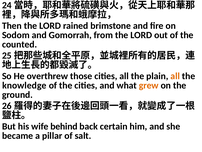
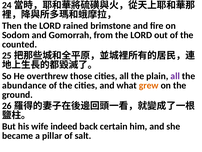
all at (175, 76) colour: orange -> purple
knowledge: knowledge -> abundance
behind: behind -> indeed
